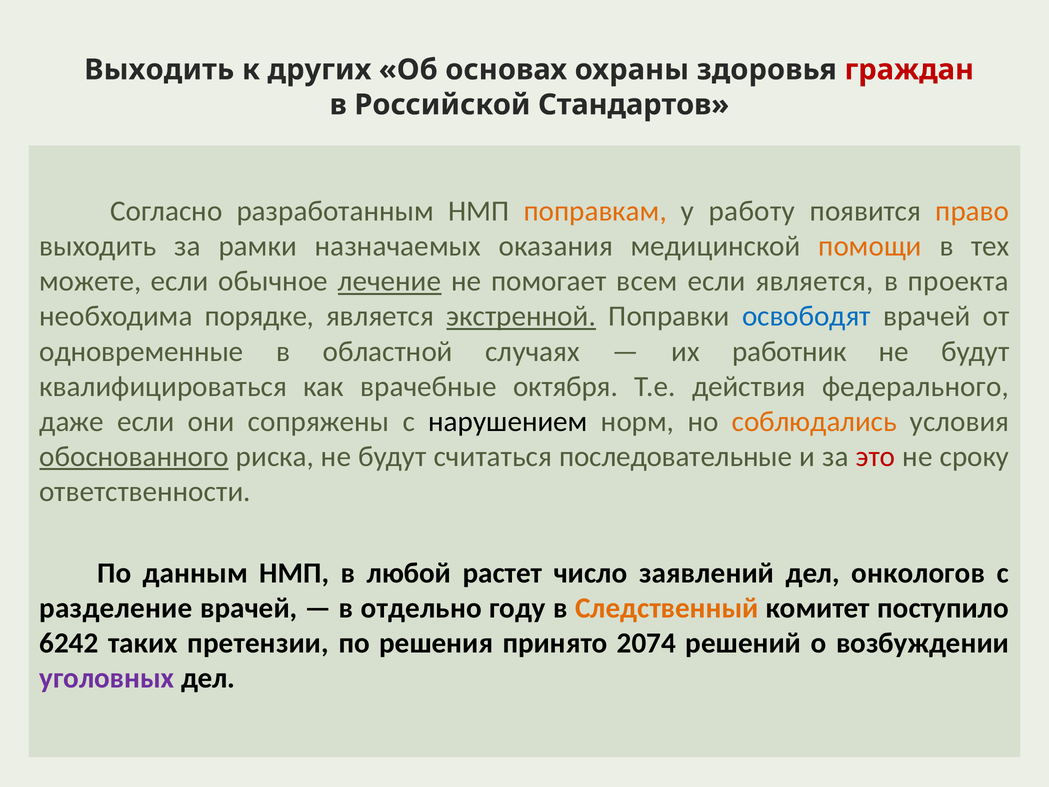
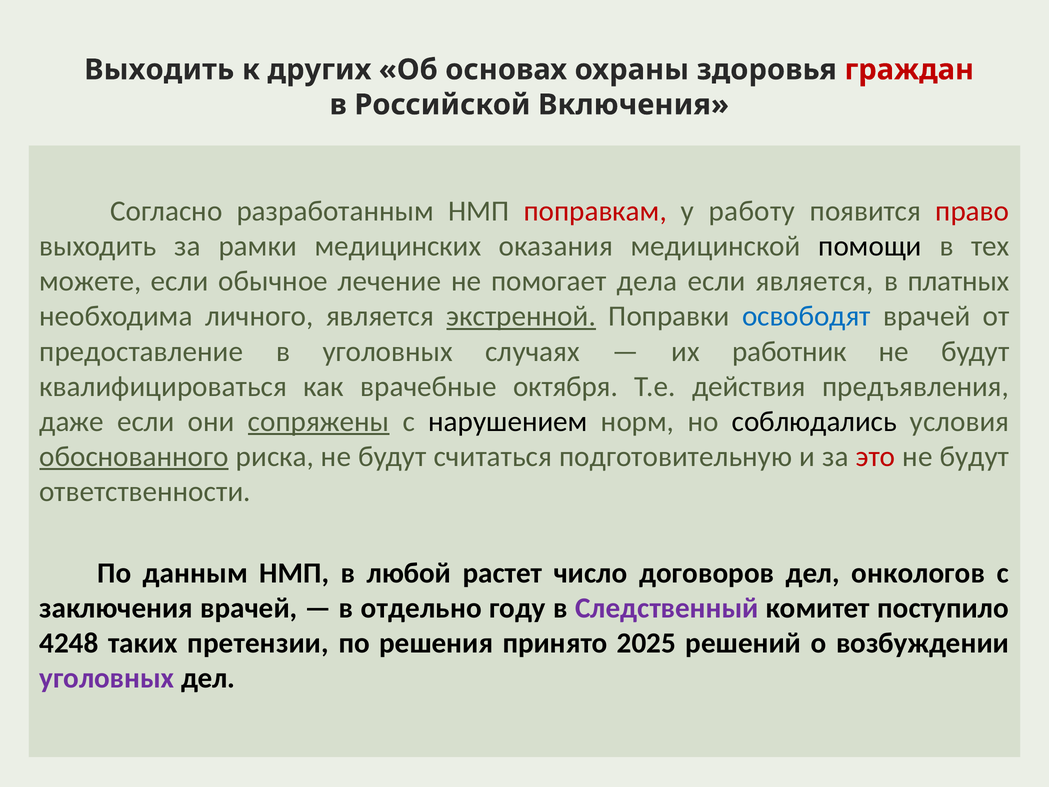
Стандартов: Стандартов -> Включения
поправкам colour: orange -> red
право colour: orange -> red
назначаемых: назначаемых -> медицинских
помощи colour: orange -> black
лечение underline: present -> none
всем: всем -> дела
проекта: проекта -> платных
порядке: порядке -> личного
одновременные: одновременные -> предоставление
в областной: областной -> уголовных
федерального: федерального -> предъявления
сопряжены underline: none -> present
соблюдались colour: orange -> black
последовательные: последовательные -> подготовительную
сроку at (974, 456): сроку -> будут
заявлений: заявлений -> договоров
разделение: разделение -> заключения
Следственный colour: orange -> purple
6242: 6242 -> 4248
2074: 2074 -> 2025
